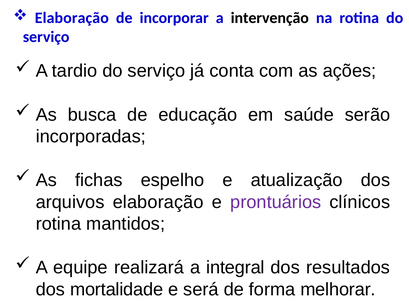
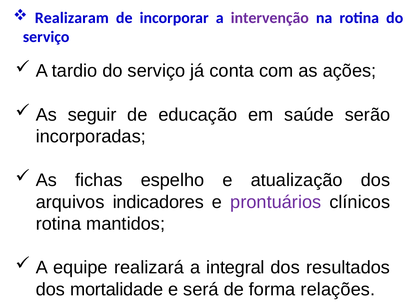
Elaboração at (72, 18): Elaboração -> Realizaram
intervenção colour: black -> purple
busca: busca -> seguir
arquivos elaboração: elaboração -> indicadores
melhorar: melhorar -> relações
